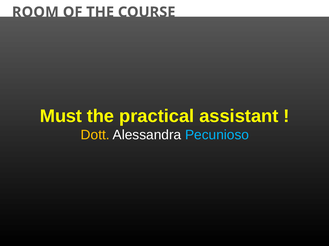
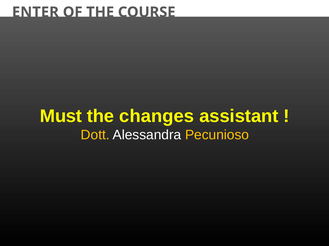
ROOM: ROOM -> ENTER
practical: practical -> changes
Pecunioso colour: light blue -> yellow
